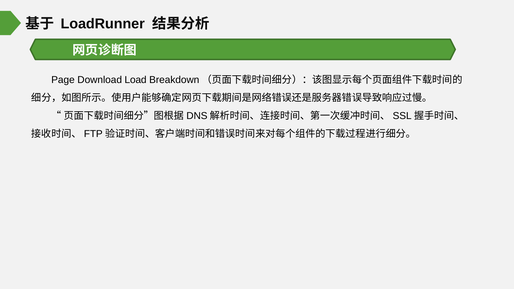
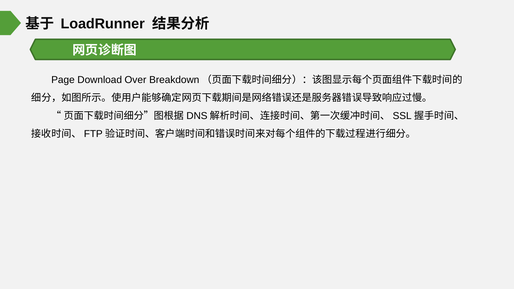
Load: Load -> Over
